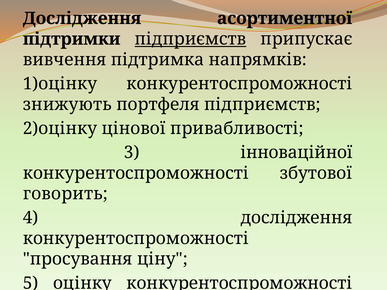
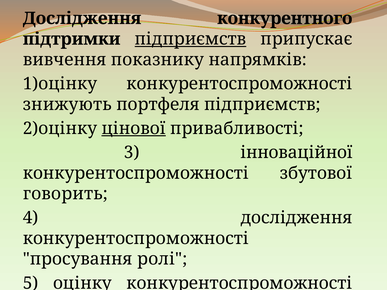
асортиментної: асортиментної -> конкурентного
підтримка: підтримка -> показнику
цінової underline: none -> present
ціну: ціну -> ролі
